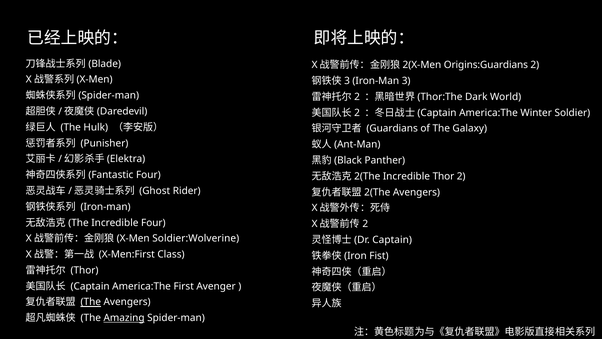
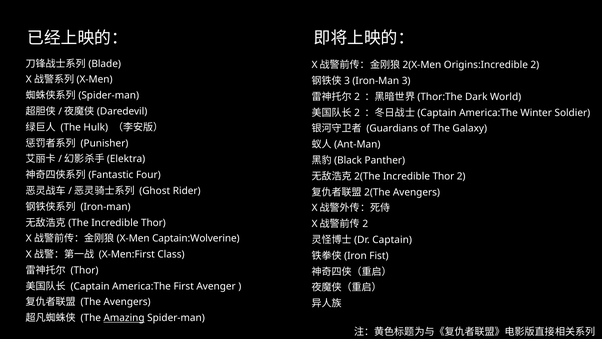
Origins:Guardians: Origins:Guardians -> Origins:Incredible
Four at (153, 222): Four -> Thor
Soldier:Wolverine: Soldier:Wolverine -> Captain:Wolverine
The at (91, 302) underline: present -> none
